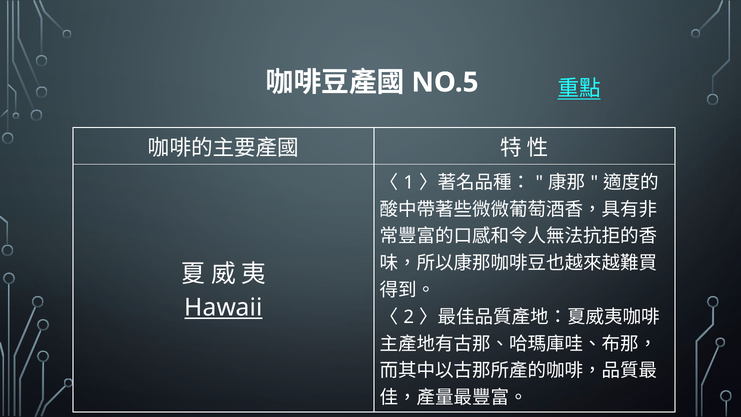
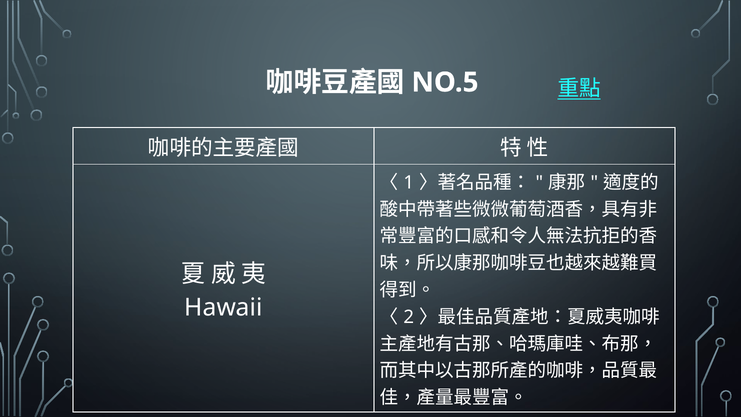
Hawaii underline: present -> none
